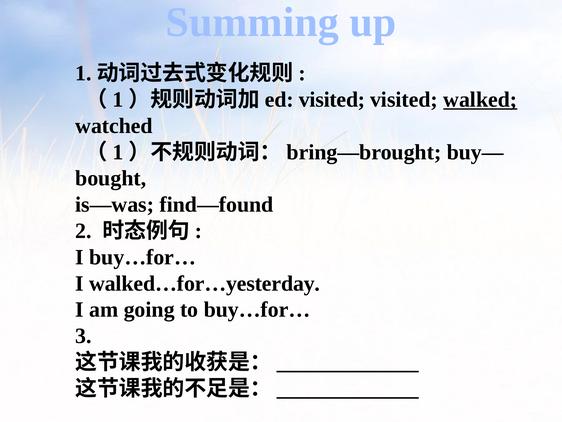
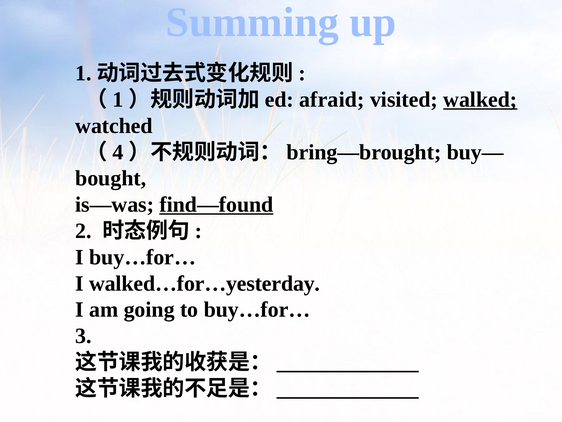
visited at (332, 99): visited -> afraid
1 at (118, 152): 1 -> 4
find—found underline: none -> present
